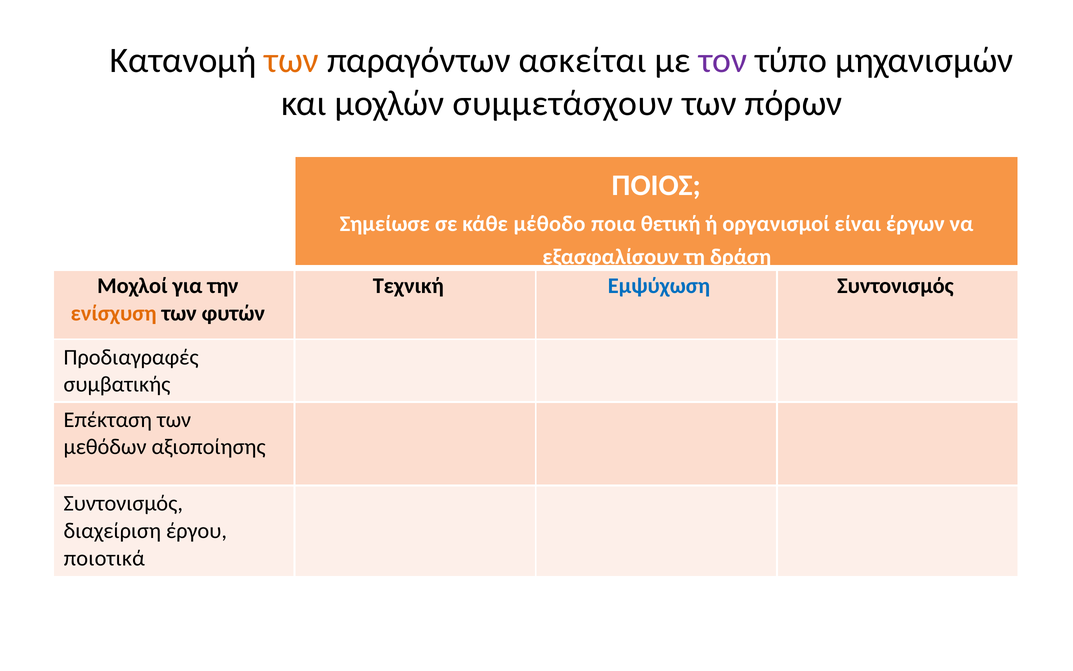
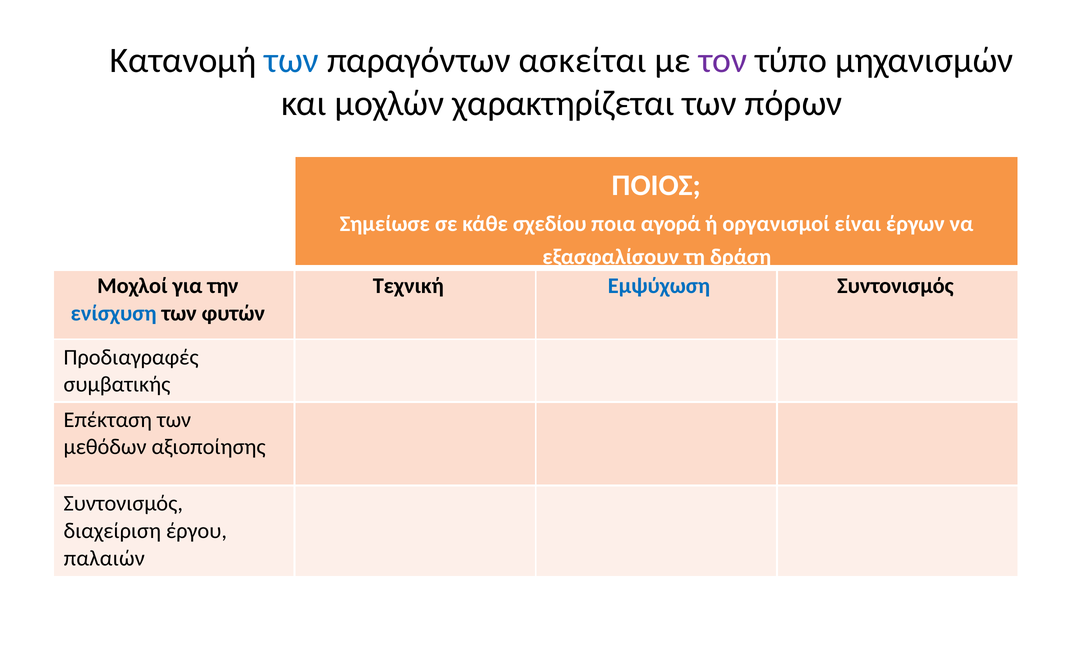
των at (292, 60) colour: orange -> blue
συμμετάσχουν: συμμετάσχουν -> χαρακτηρίζεται
μέθοδο: μέθοδο -> σχεδίου
θετική: θετική -> αγορά
ενίσχυση colour: orange -> blue
ποιοτικά: ποιοτικά -> παλαιών
